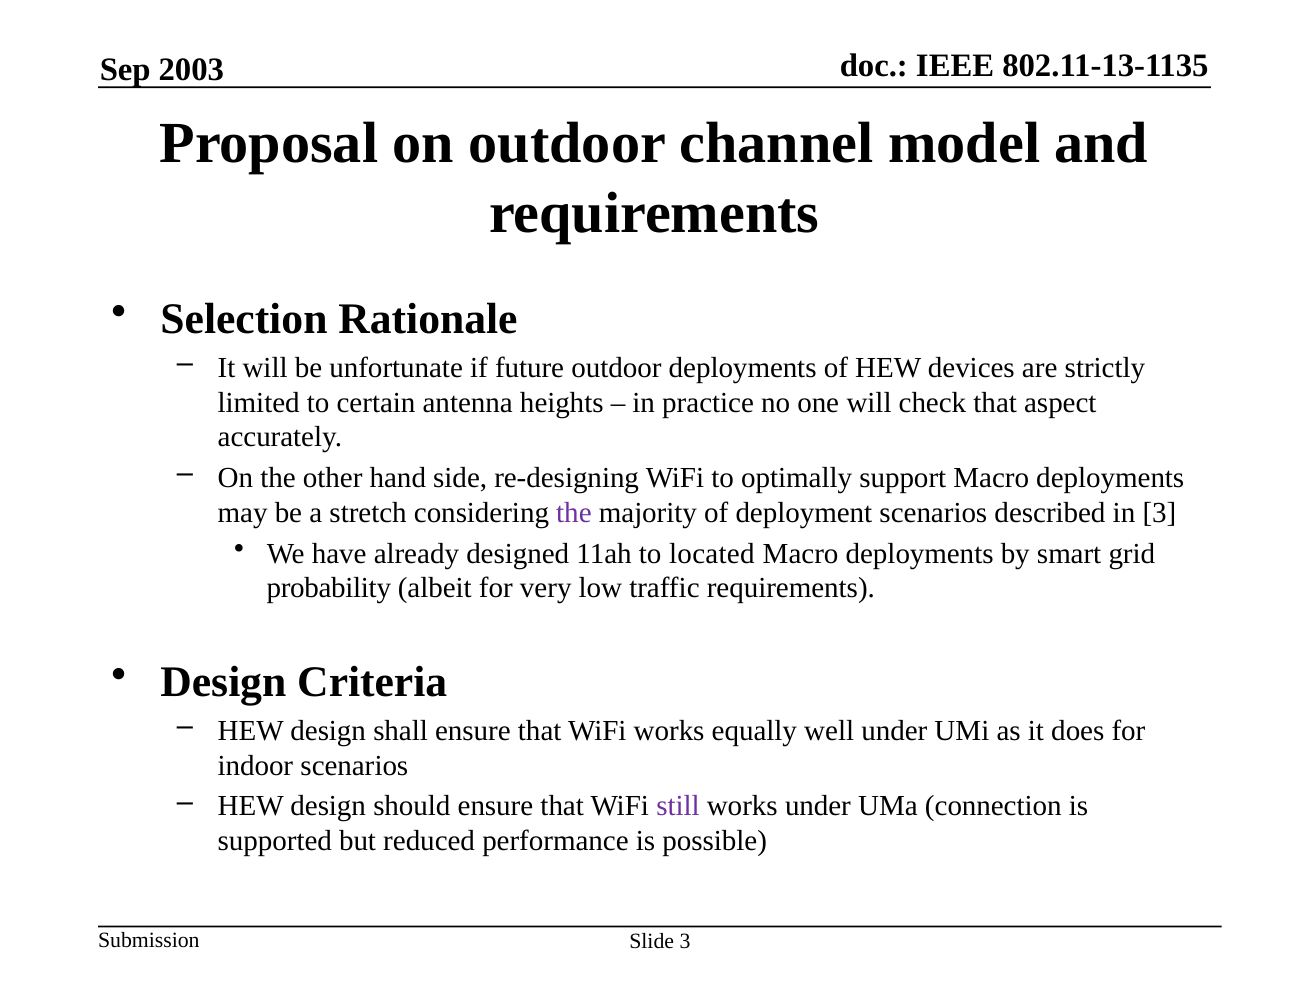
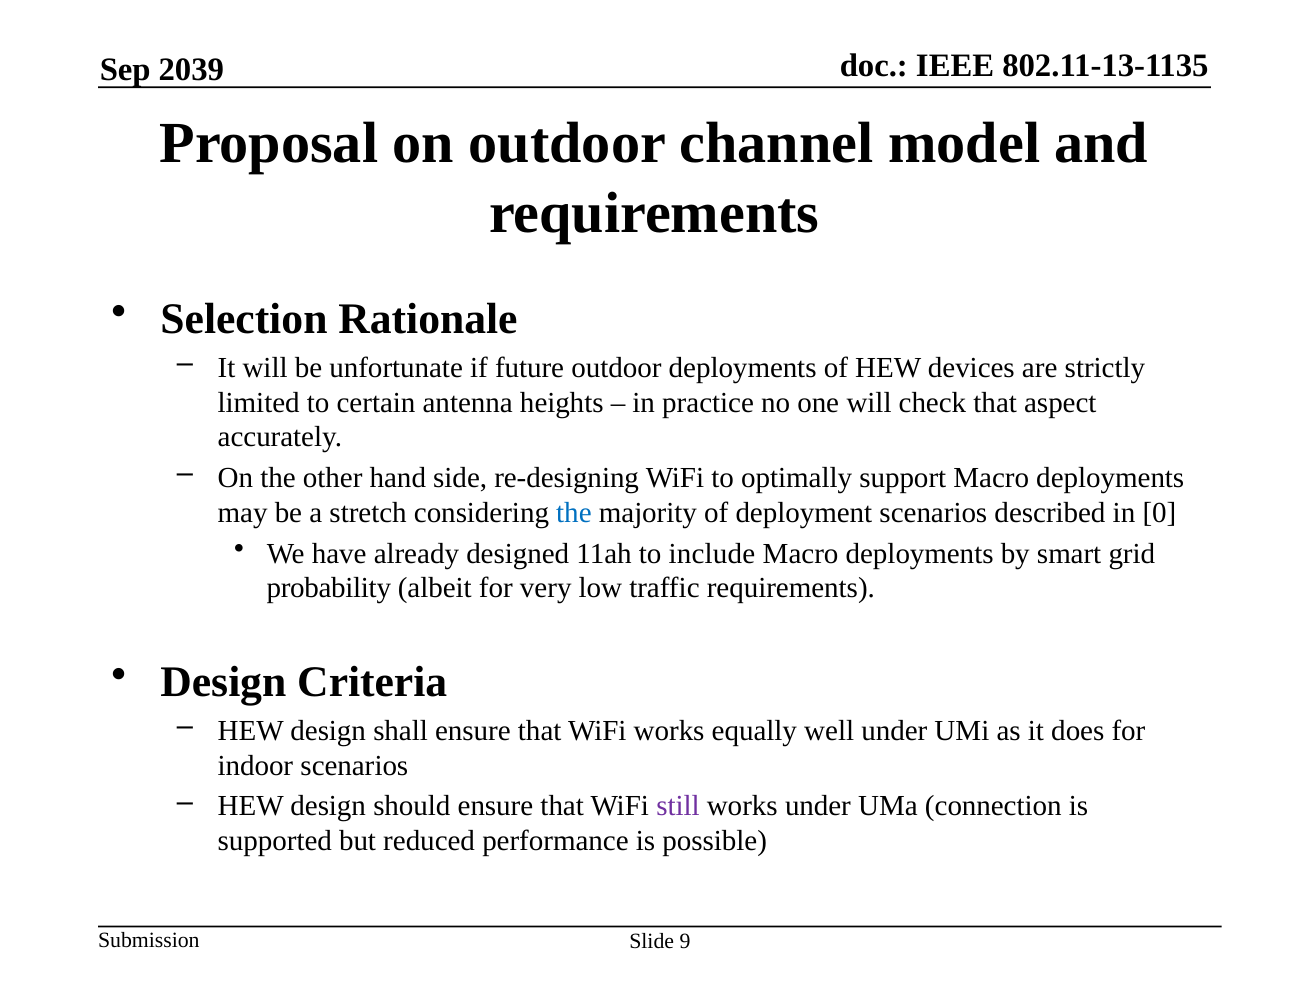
2003: 2003 -> 2039
the at (574, 513) colour: purple -> blue
in 3: 3 -> 0
located: located -> include
Slide 3: 3 -> 9
